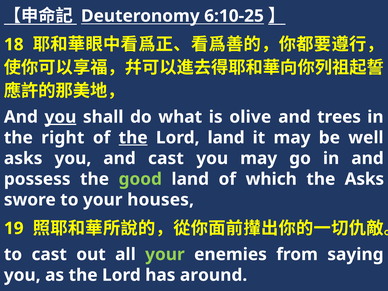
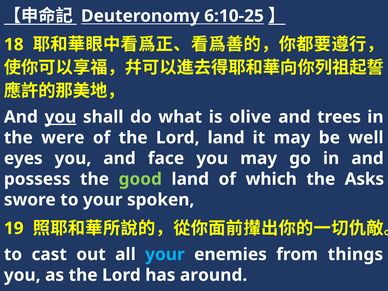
right: right -> were
the at (133, 138) underline: present -> none
asks at (23, 158): asks -> eyes
and cast: cast -> face
houses: houses -> spoken
your at (165, 254) colour: light green -> light blue
saying: saying -> things
